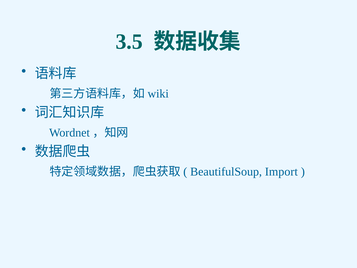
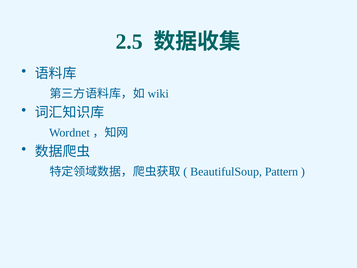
3.5: 3.5 -> 2.5
Import: Import -> Pattern
